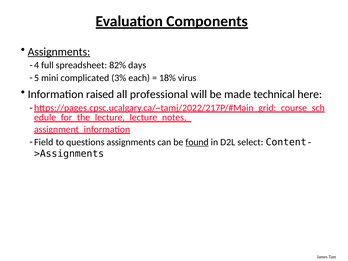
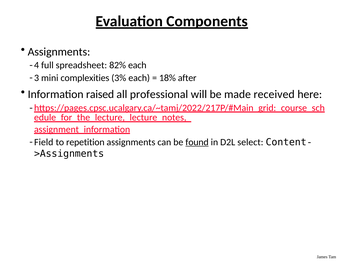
Assignments at (59, 52) underline: present -> none
82% days: days -> each
5: 5 -> 3
complicated: complicated -> complexities
virus: virus -> after
technical: technical -> received
questions: questions -> repetition
